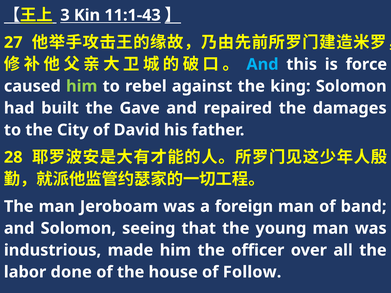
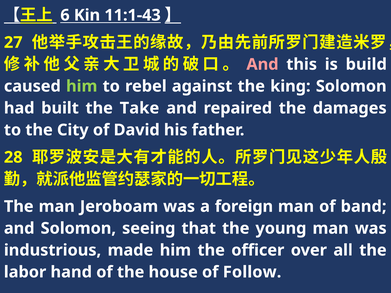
3: 3 -> 6
And at (262, 64) colour: light blue -> pink
force: force -> build
Gave: Gave -> Take
done: done -> hand
